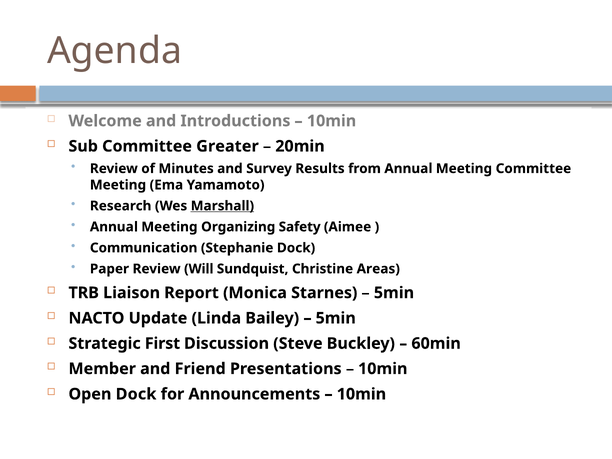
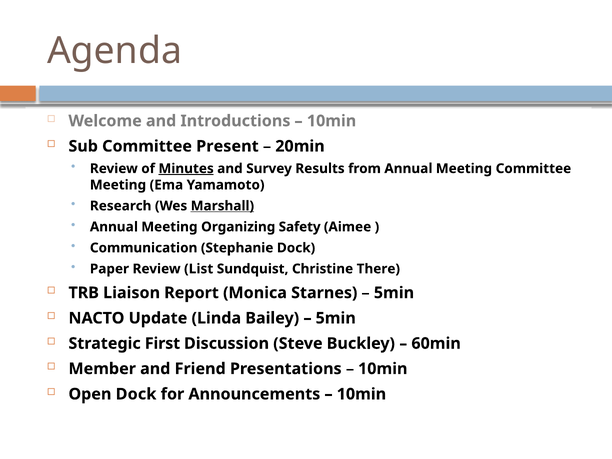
Greater: Greater -> Present
Minutes underline: none -> present
Will: Will -> List
Areas: Areas -> There
